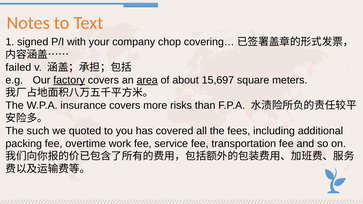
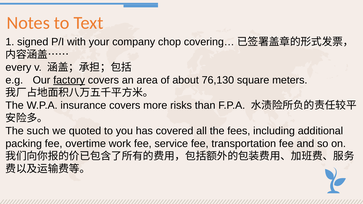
failed: failed -> every
area underline: present -> none
15,697: 15,697 -> 76,130
